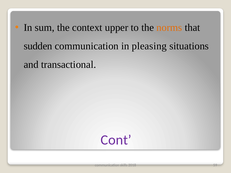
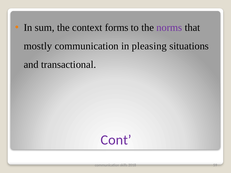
upper: upper -> forms
norms colour: orange -> purple
sudden: sudden -> mostly
